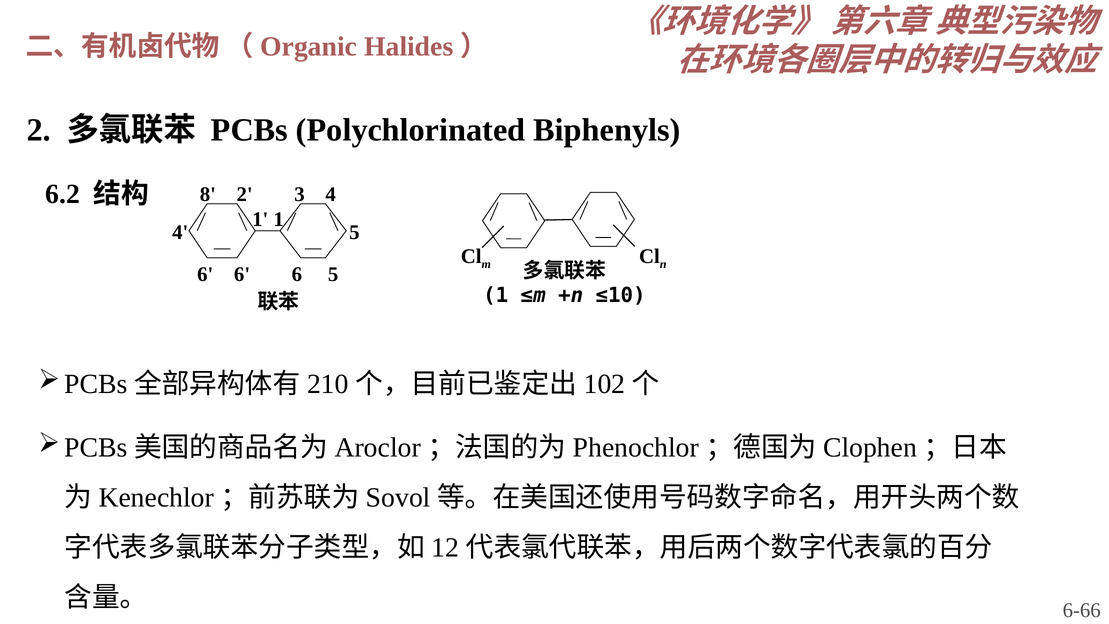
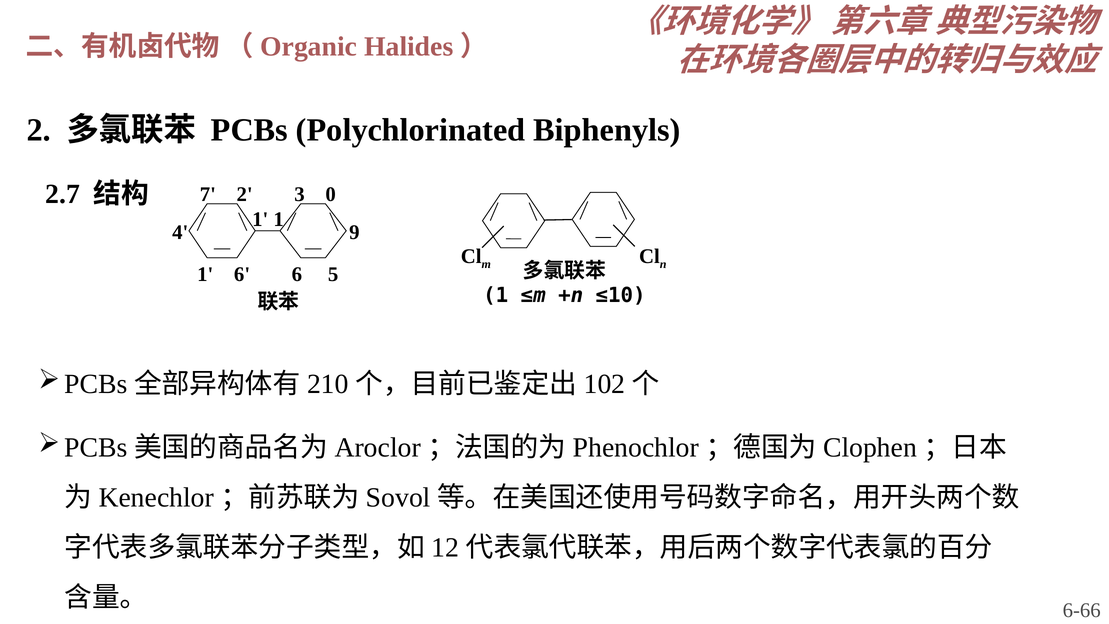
6.2: 6.2 -> 2.7
8: 8 -> 7
3 4: 4 -> 0
4 5: 5 -> 9
6 at (205, 274): 6 -> 1
